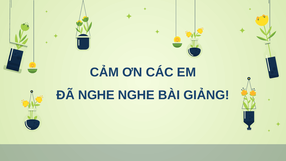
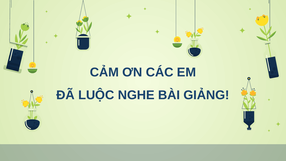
ĐÃ NGHE: NGHE -> LUỘC
